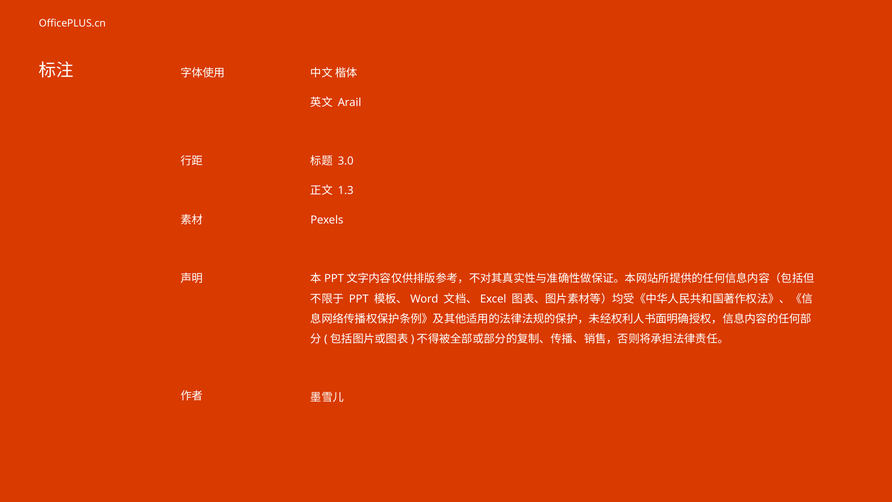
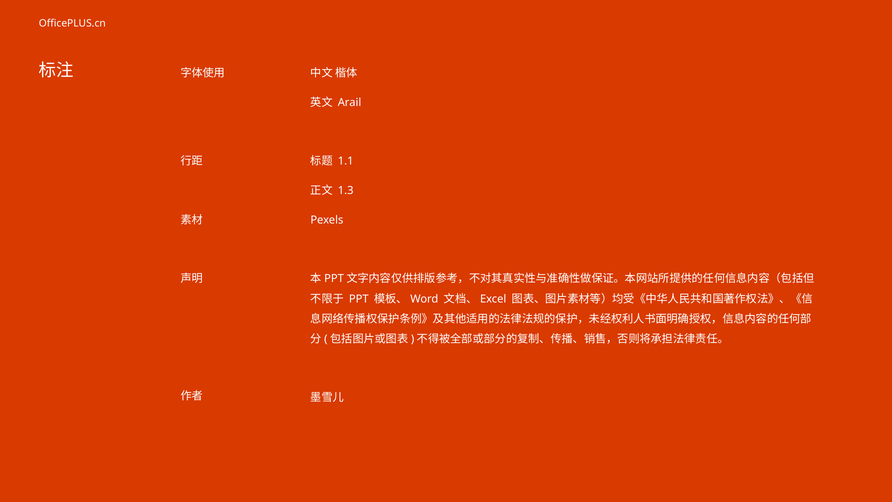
3.0: 3.0 -> 1.1
